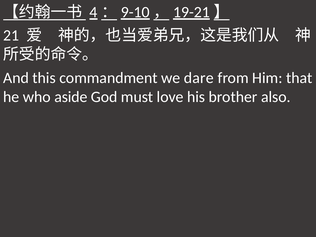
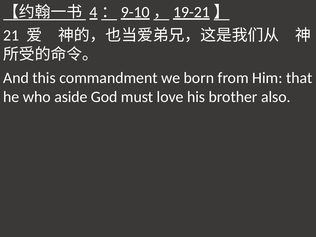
dare: dare -> born
